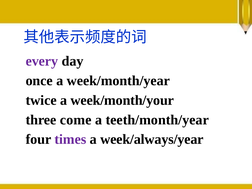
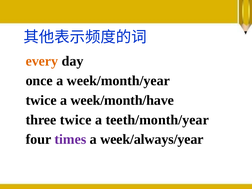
every colour: purple -> orange
week/month/your: week/month/your -> week/month/have
three come: come -> twice
